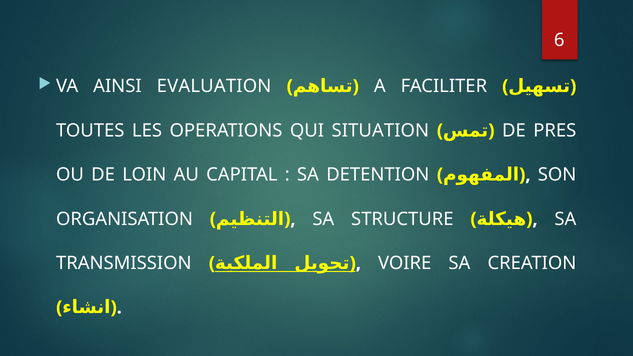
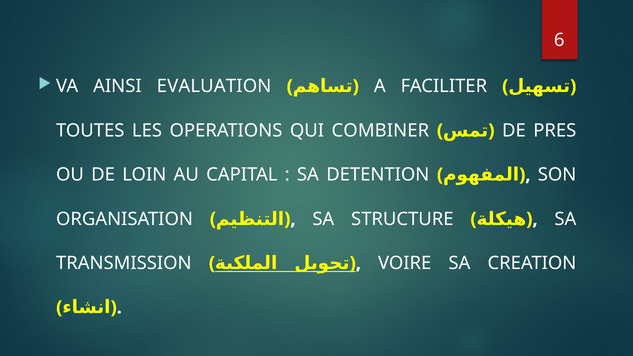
SITUATION: SITUATION -> COMBINER
